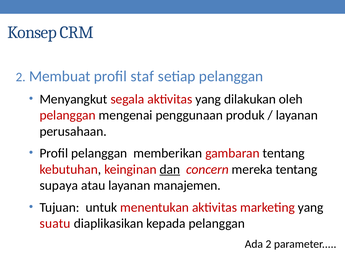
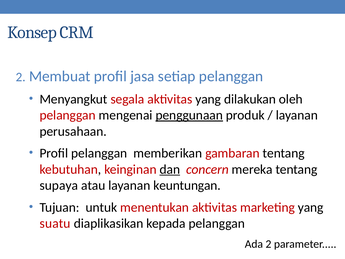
staf: staf -> jasa
penggunaan underline: none -> present
manajemen: manajemen -> keuntungan
